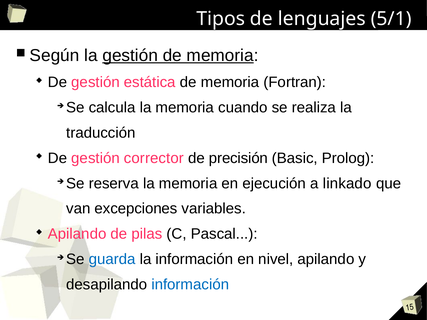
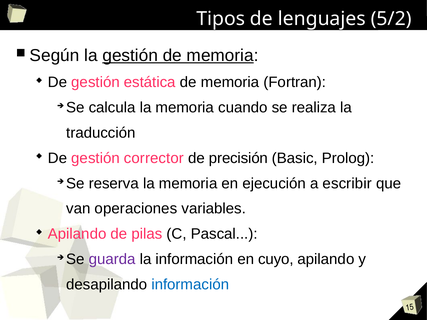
5/1: 5/1 -> 5/2
linkado: linkado -> escribir
excepciones: excepciones -> operaciones
guarda colour: blue -> purple
nivel: nivel -> cuyo
